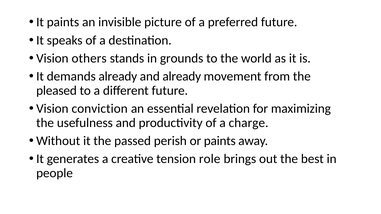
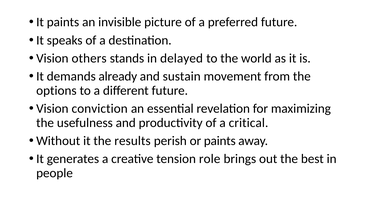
grounds: grounds -> delayed
and already: already -> sustain
pleased: pleased -> options
charge: charge -> critical
passed: passed -> results
